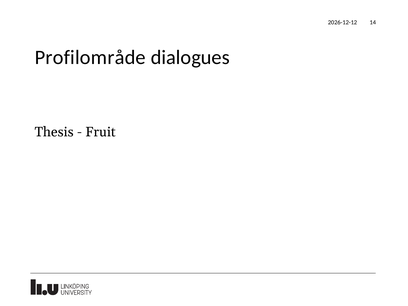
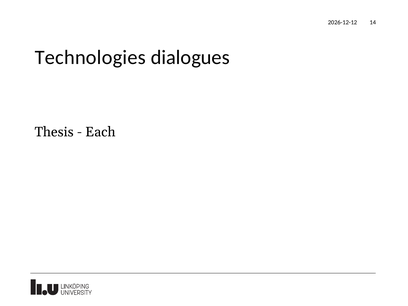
Profilområde: Profilområde -> Technologies
Fruit: Fruit -> Each
